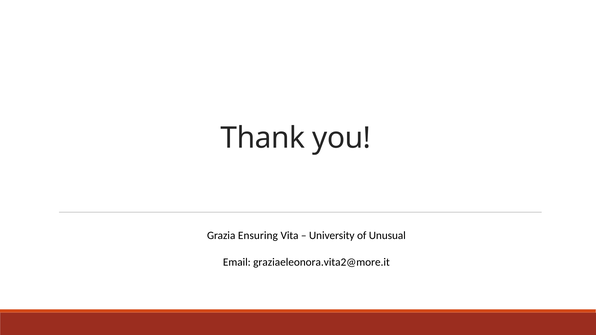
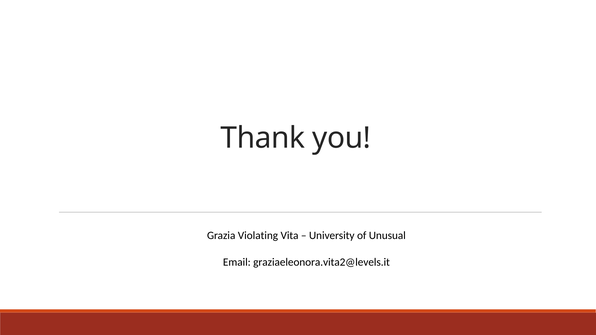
Ensuring: Ensuring -> Violating
graziaeleonora.vita2@more.it: graziaeleonora.vita2@more.it -> graziaeleonora.vita2@levels.it
